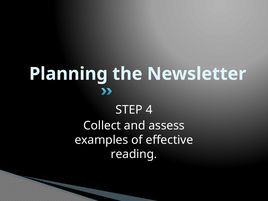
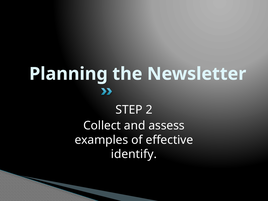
4: 4 -> 2
reading: reading -> identify
